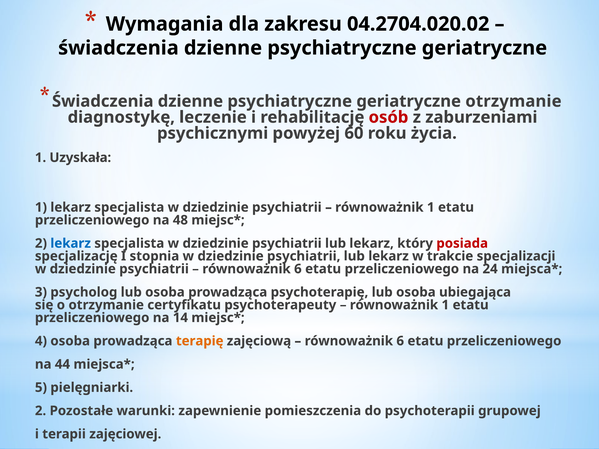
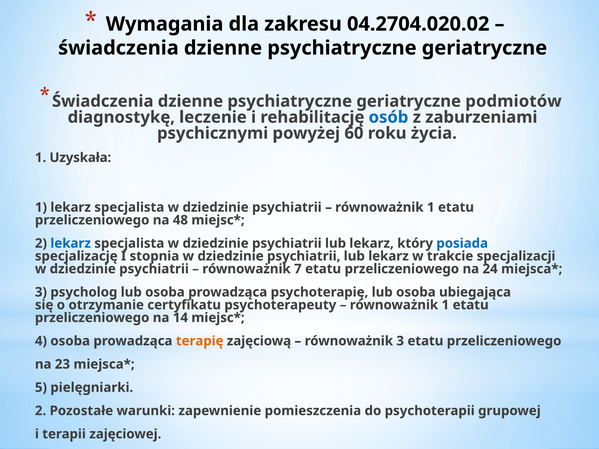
geriatryczne otrzymanie: otrzymanie -> podmiotów
osób colour: red -> blue
posiada colour: red -> blue
6 at (298, 269): 6 -> 7
6 at (400, 341): 6 -> 3
44: 44 -> 23
